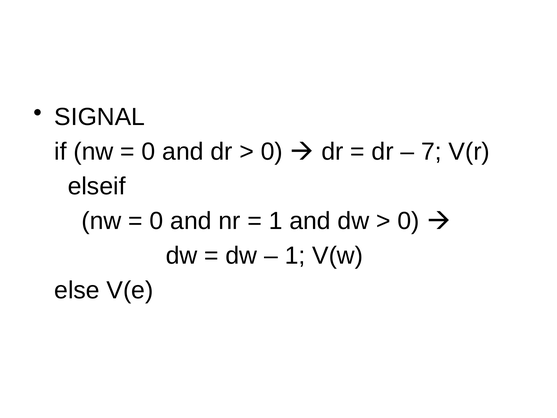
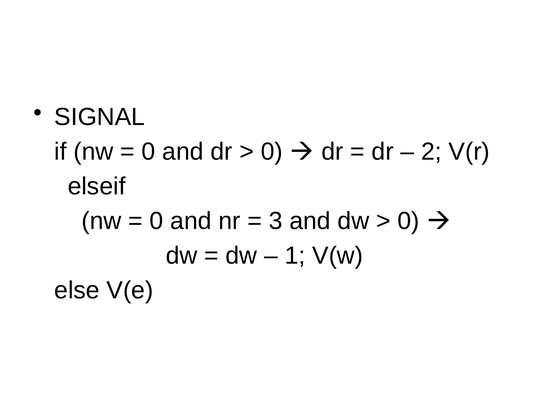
7: 7 -> 2
1 at (276, 221): 1 -> 3
